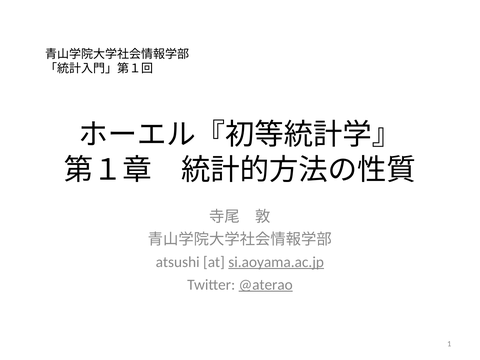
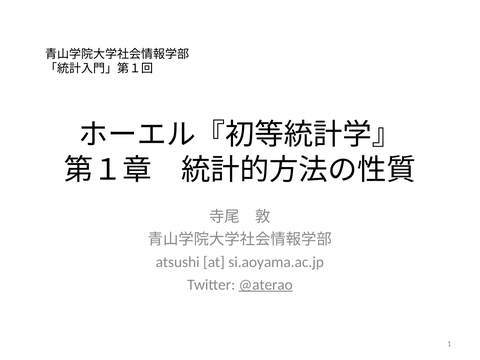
si.aoyama.ac.jp underline: present -> none
